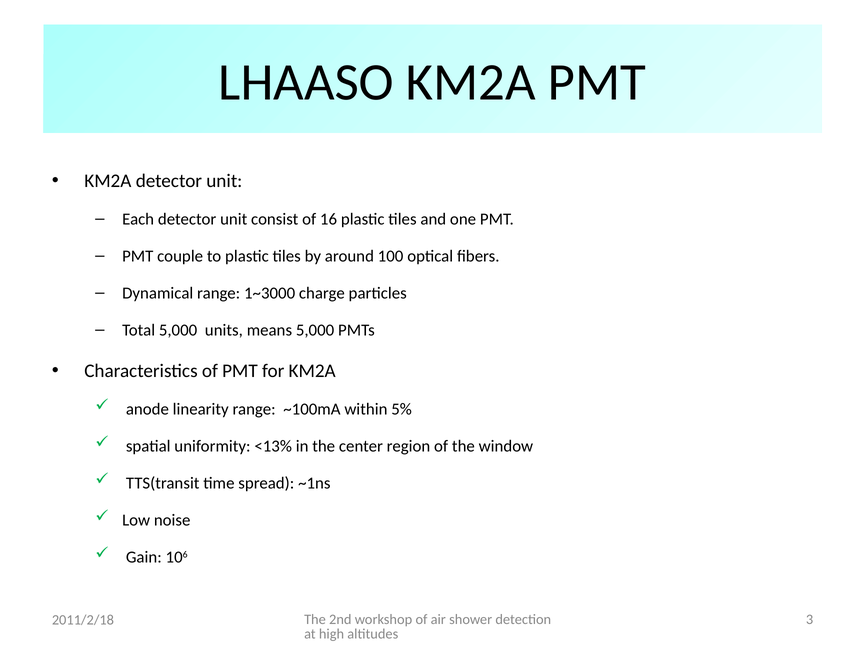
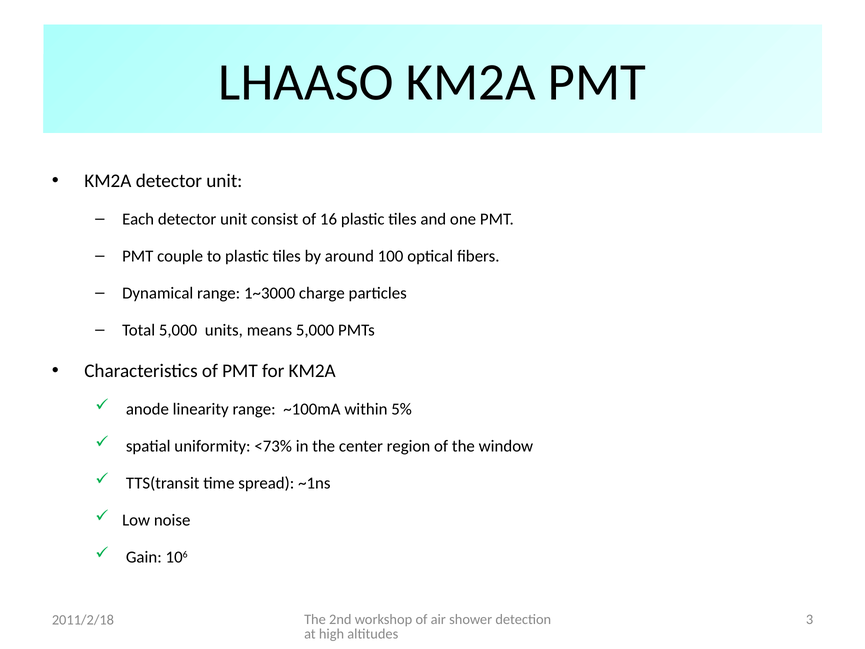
<13%: <13% -> <73%
